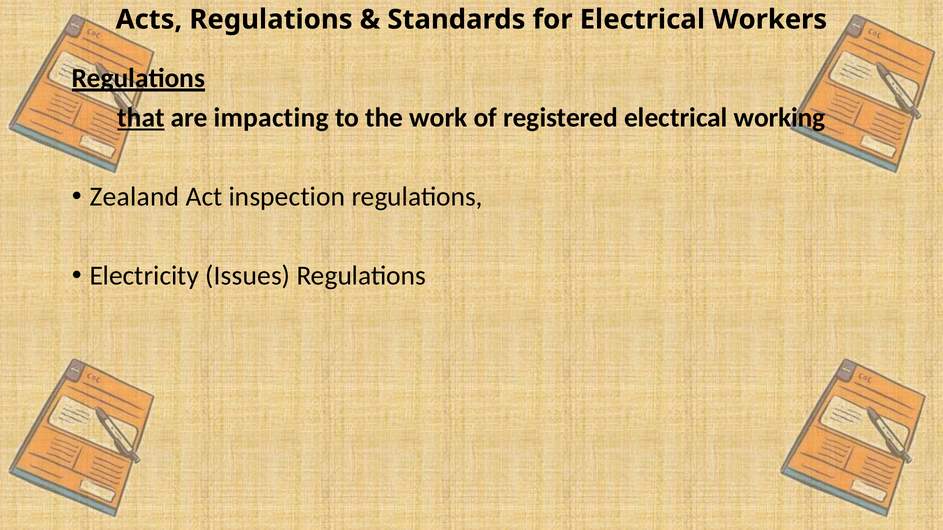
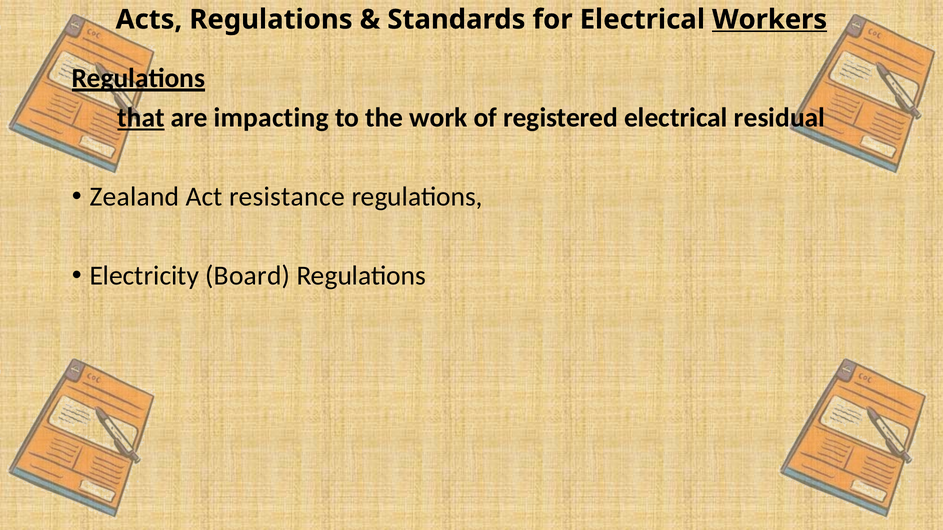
Workers underline: none -> present
working: working -> residual
inspection: inspection -> resistance
Issues: Issues -> Board
